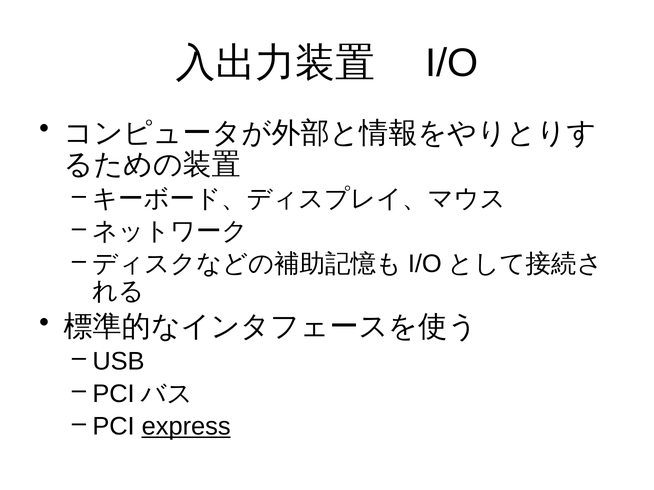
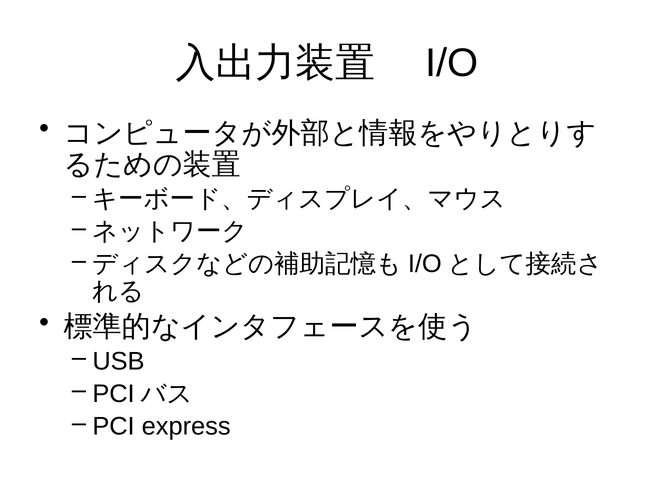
express underline: present -> none
